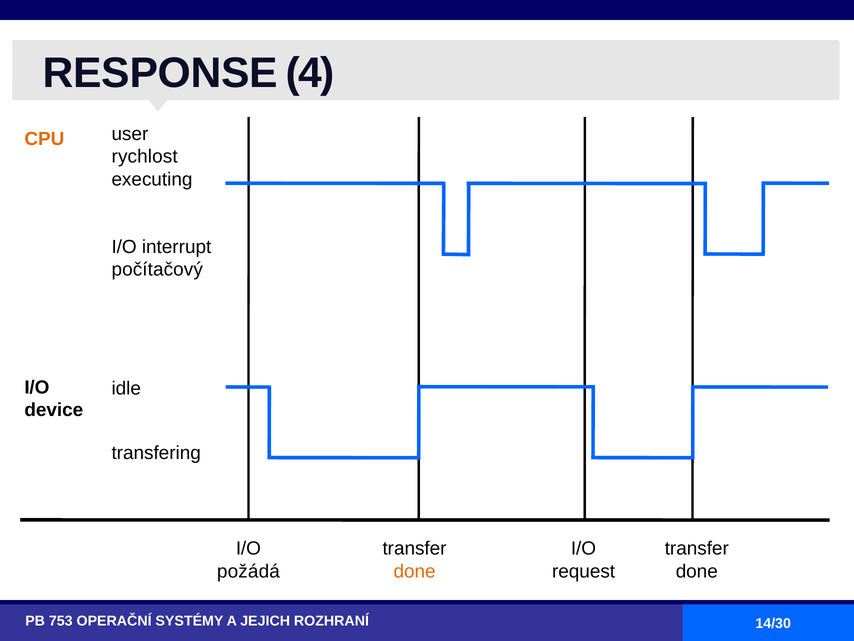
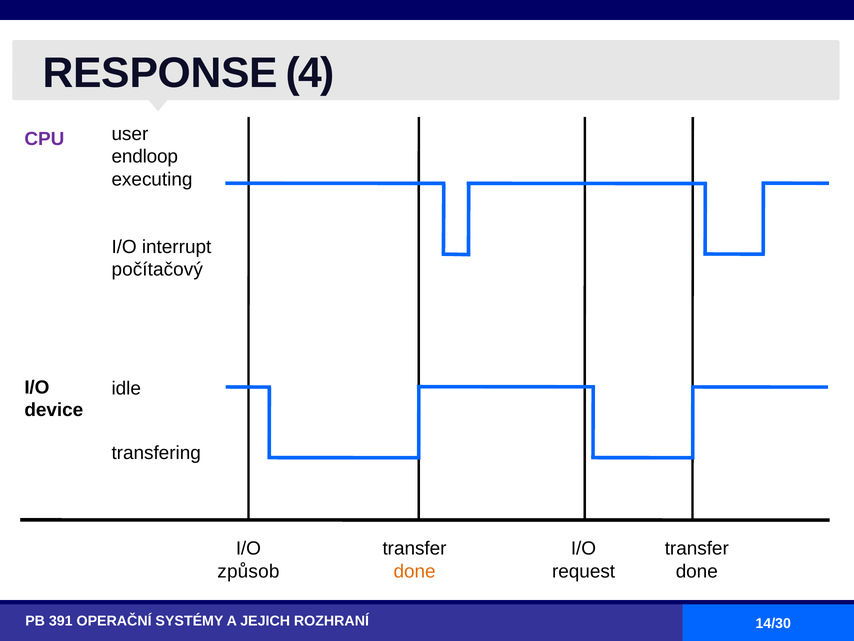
CPU colour: orange -> purple
rychlost: rychlost -> endloop
požádá: požádá -> způsob
753: 753 -> 391
